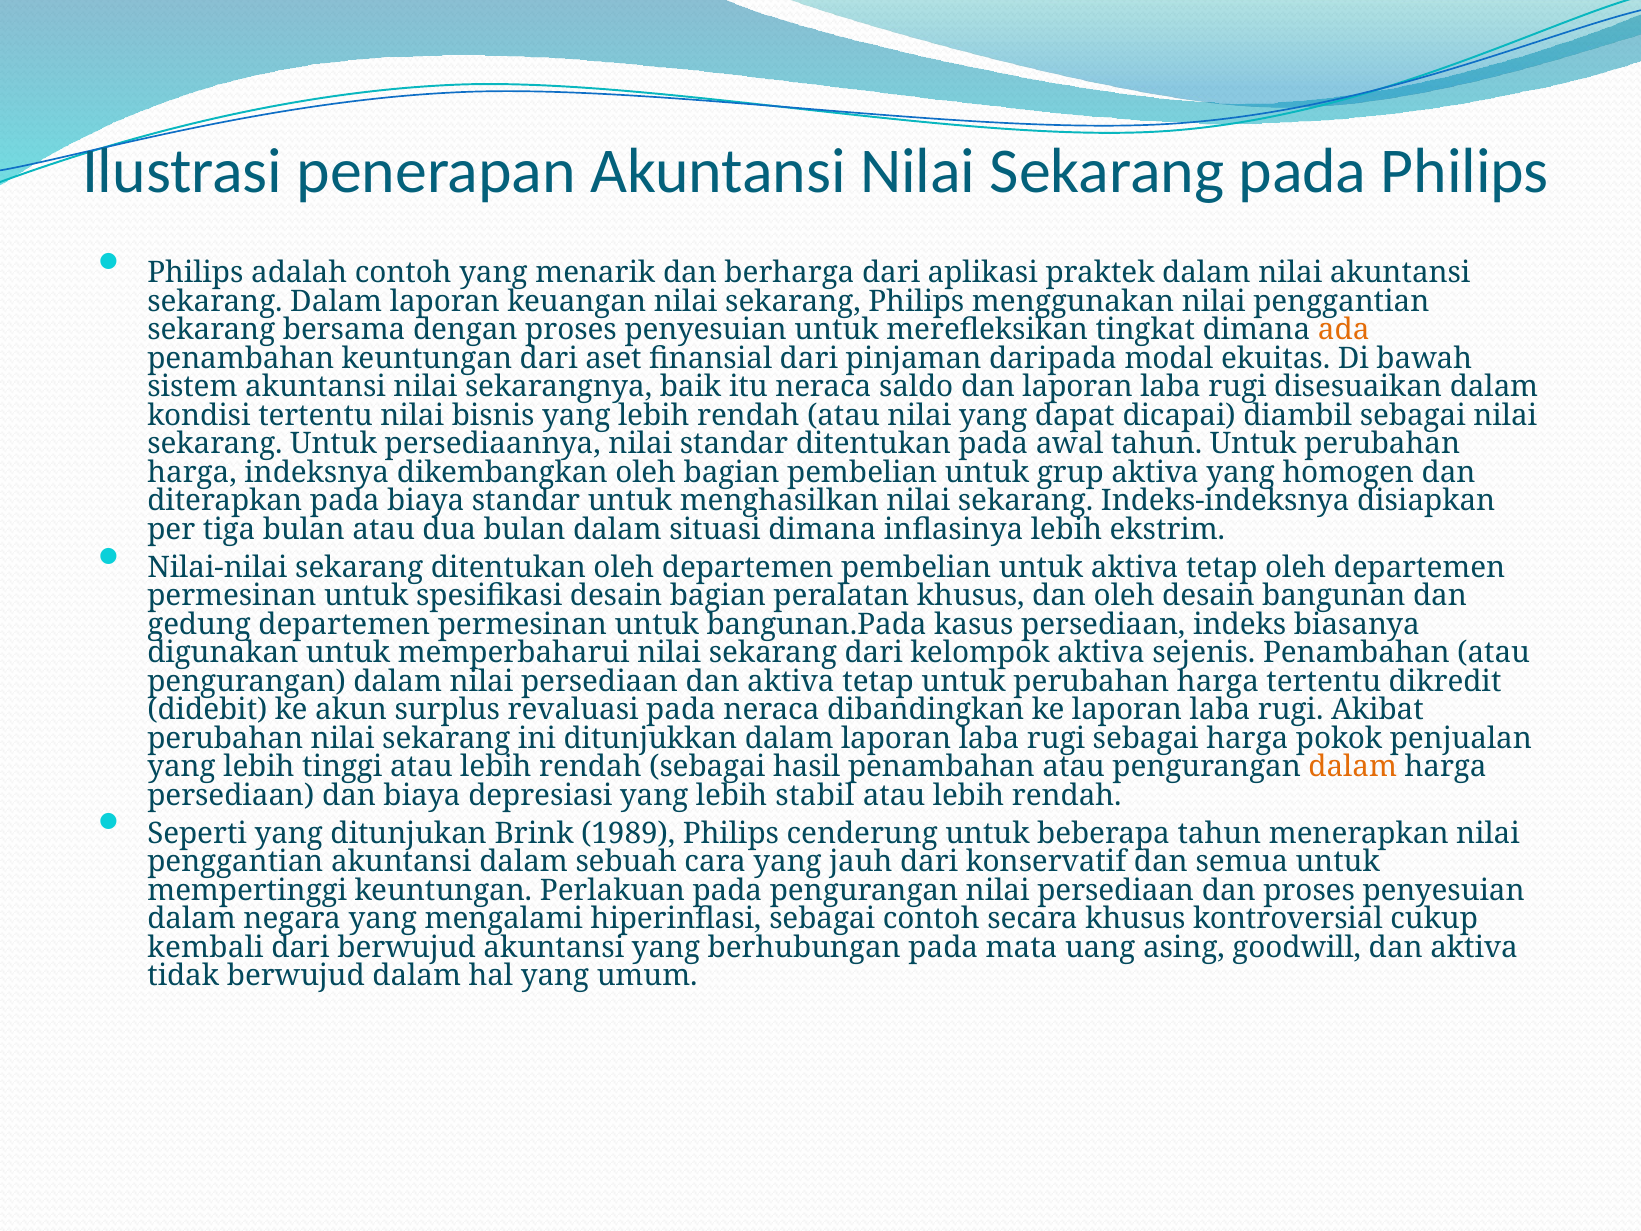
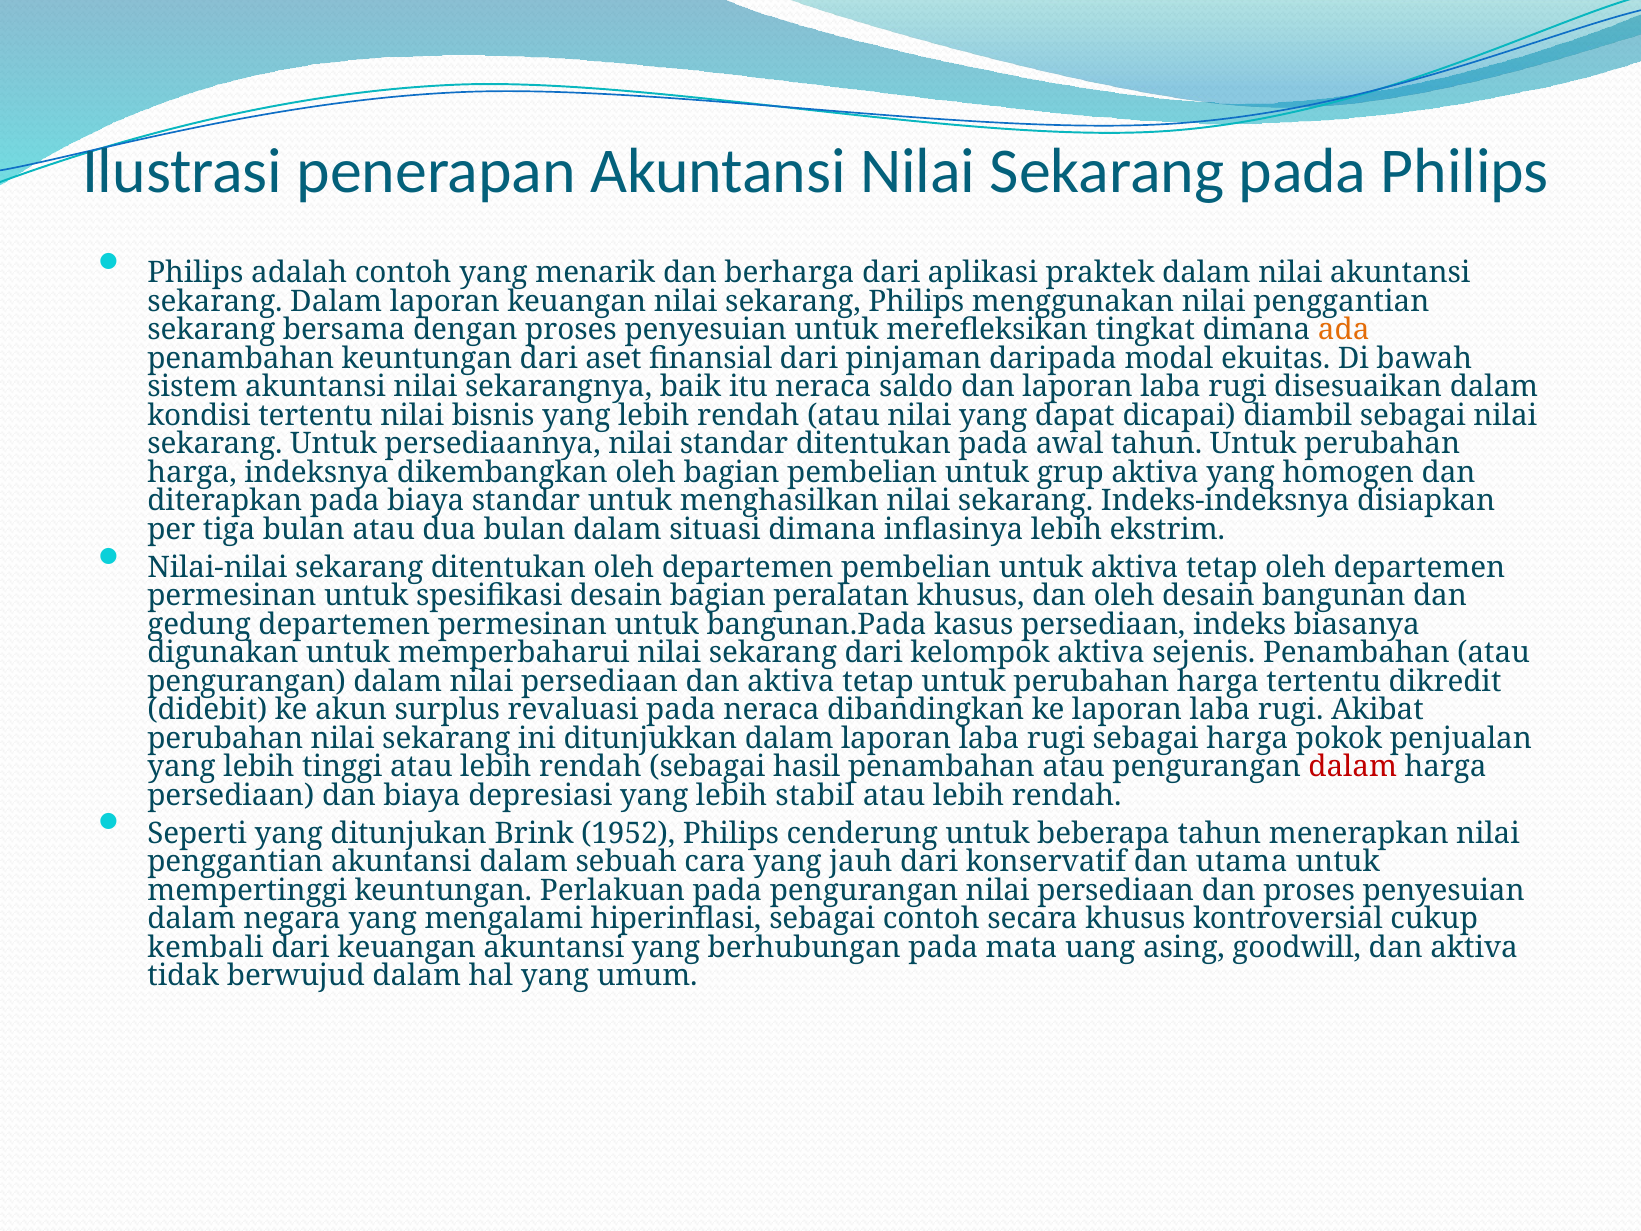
dalam at (1353, 767) colour: orange -> red
1989: 1989 -> 1952
semua: semua -> utama
dari berwujud: berwujud -> keuangan
